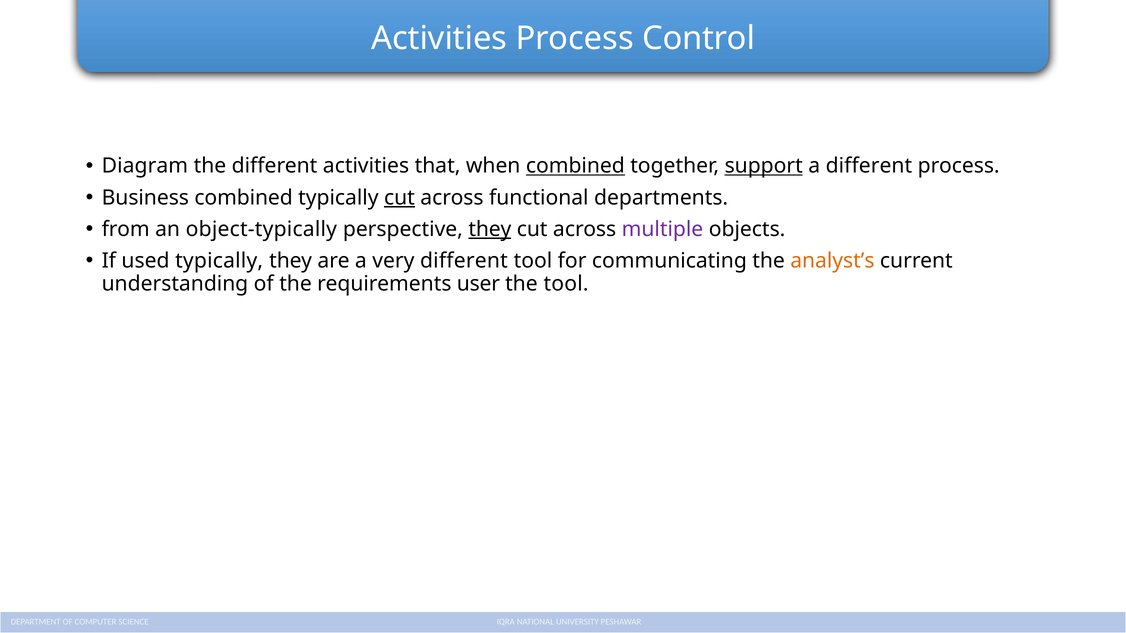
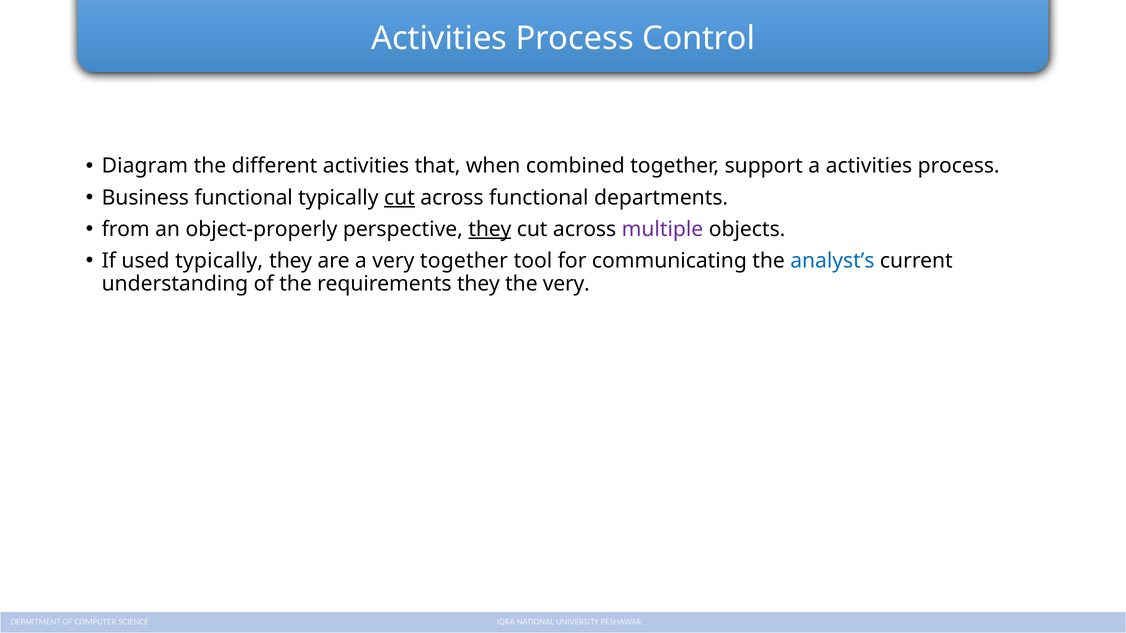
combined at (575, 166) underline: present -> none
support underline: present -> none
a different: different -> activities
Business combined: combined -> functional
object-typically: object-typically -> object-properly
very different: different -> together
analyst’s colour: orange -> blue
requirements user: user -> they
the tool: tool -> very
